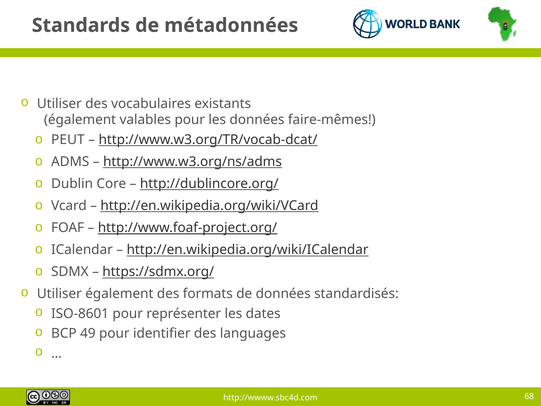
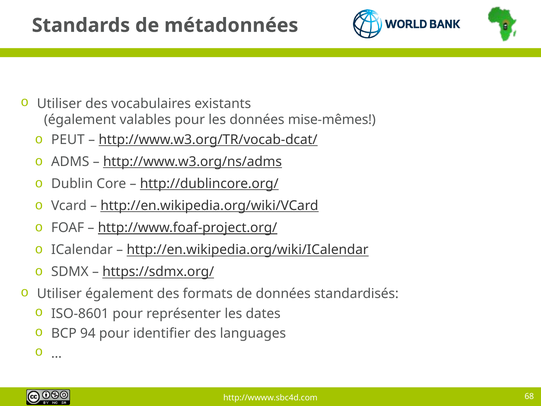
faire-mêmes: faire-mêmes -> mise-mêmes
49: 49 -> 94
